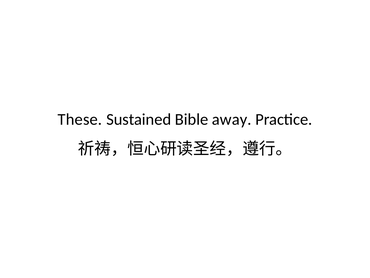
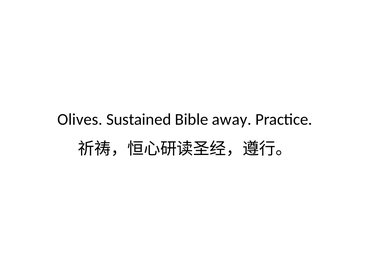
These: These -> Olives
